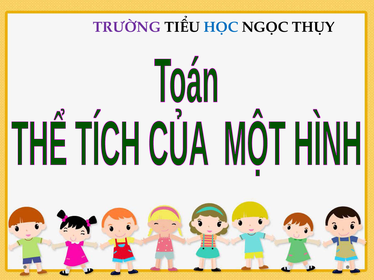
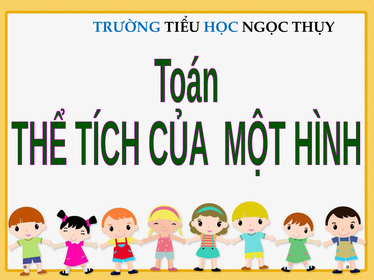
TRƯỜNG colour: purple -> blue
